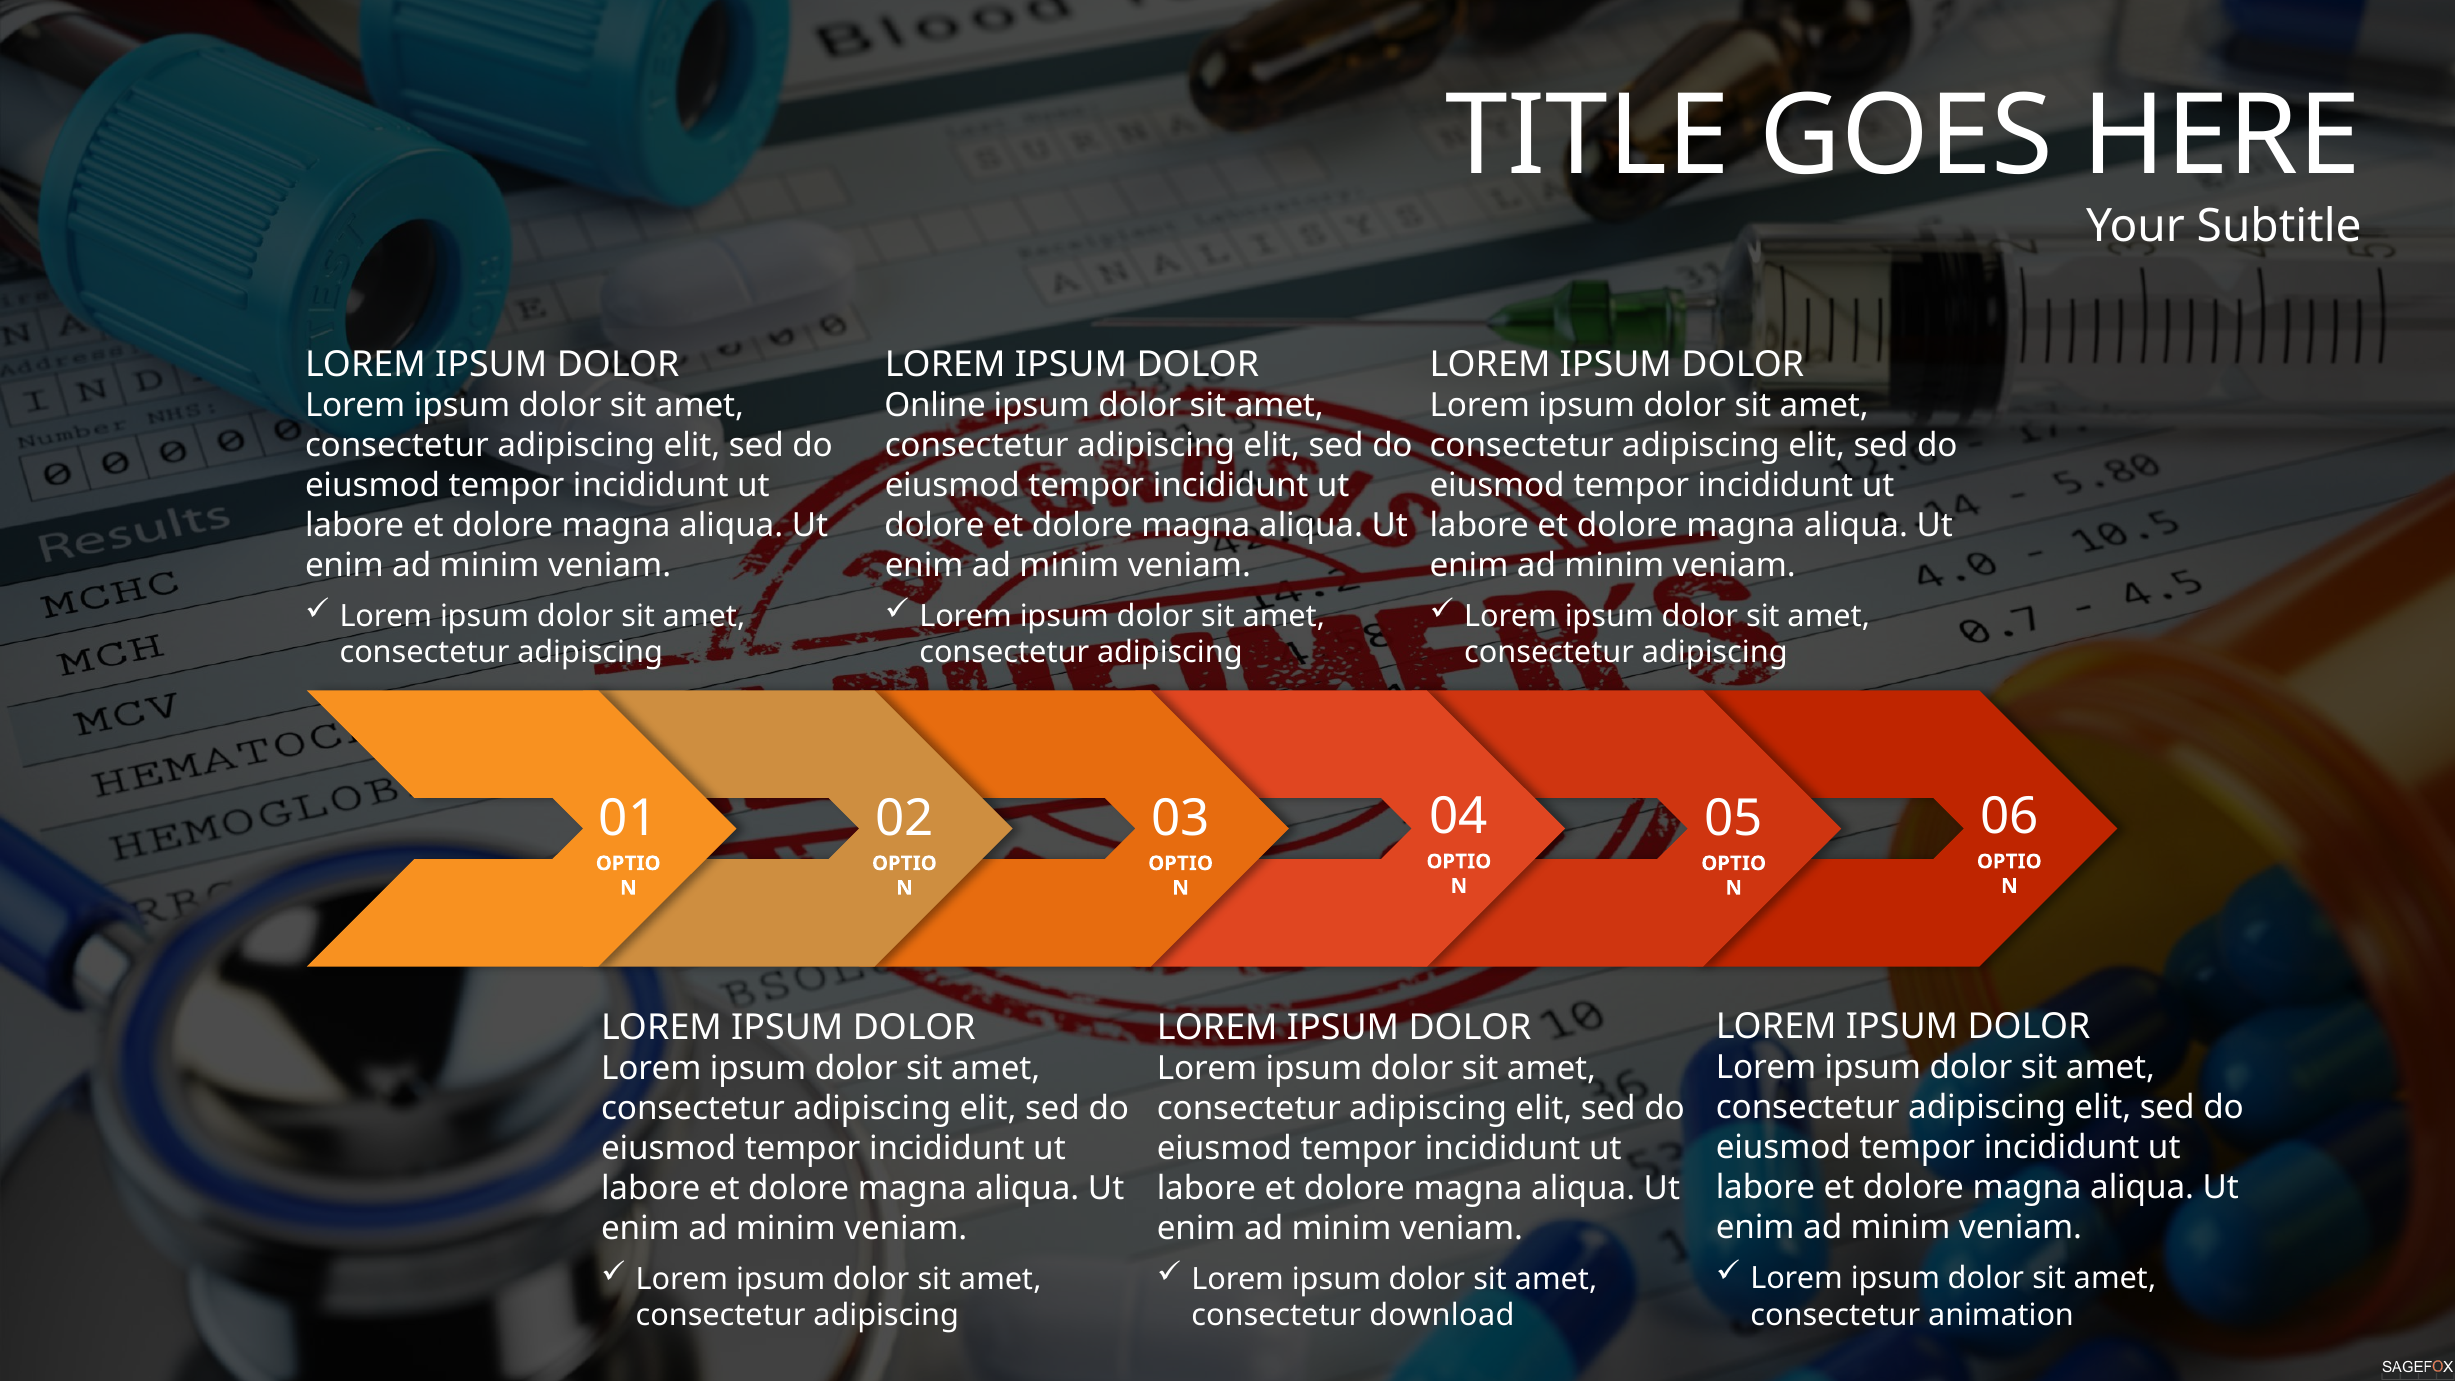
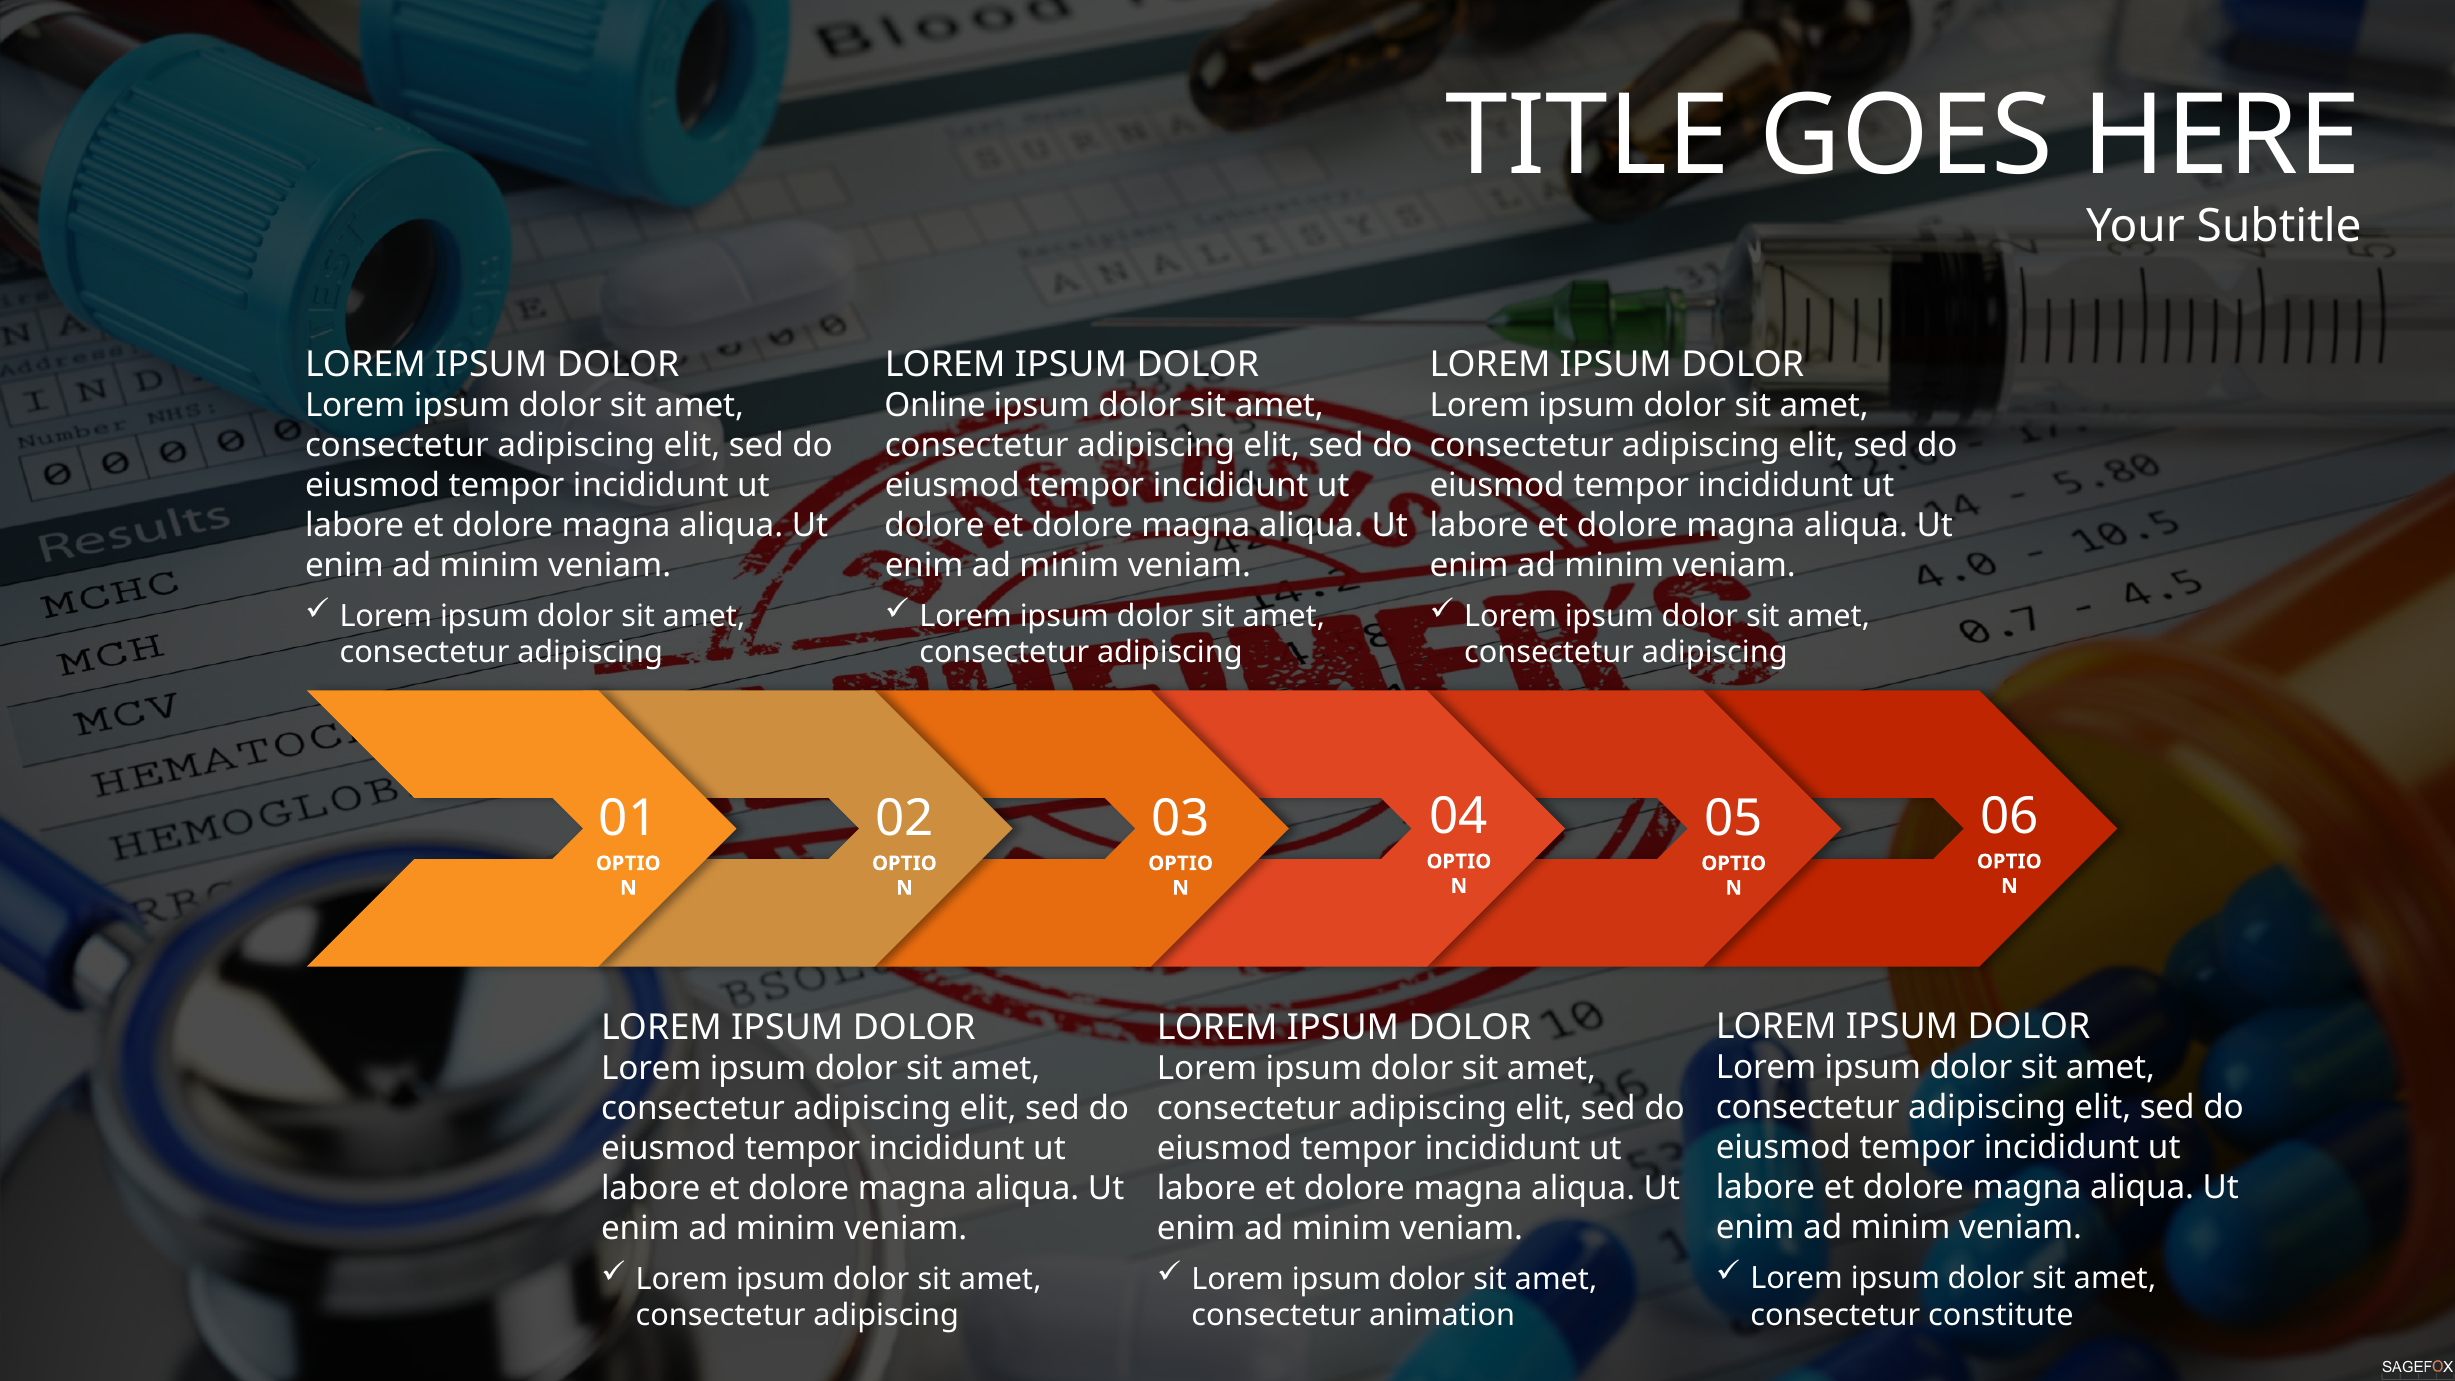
animation: animation -> constitute
download: download -> animation
